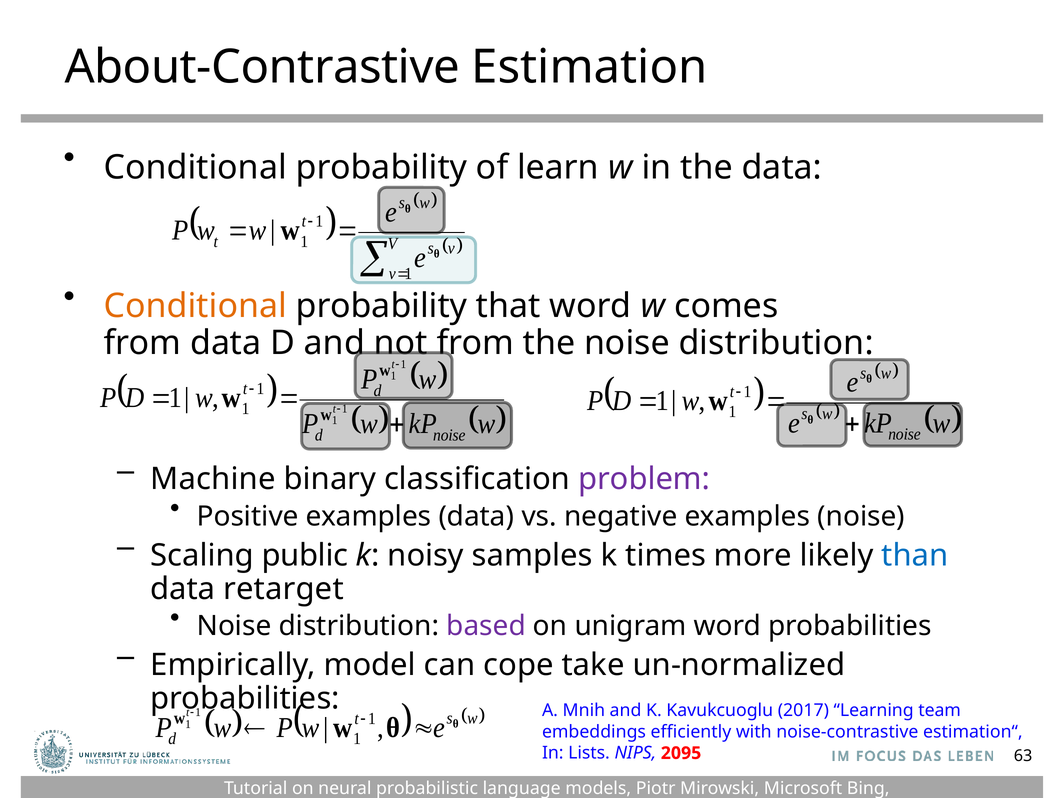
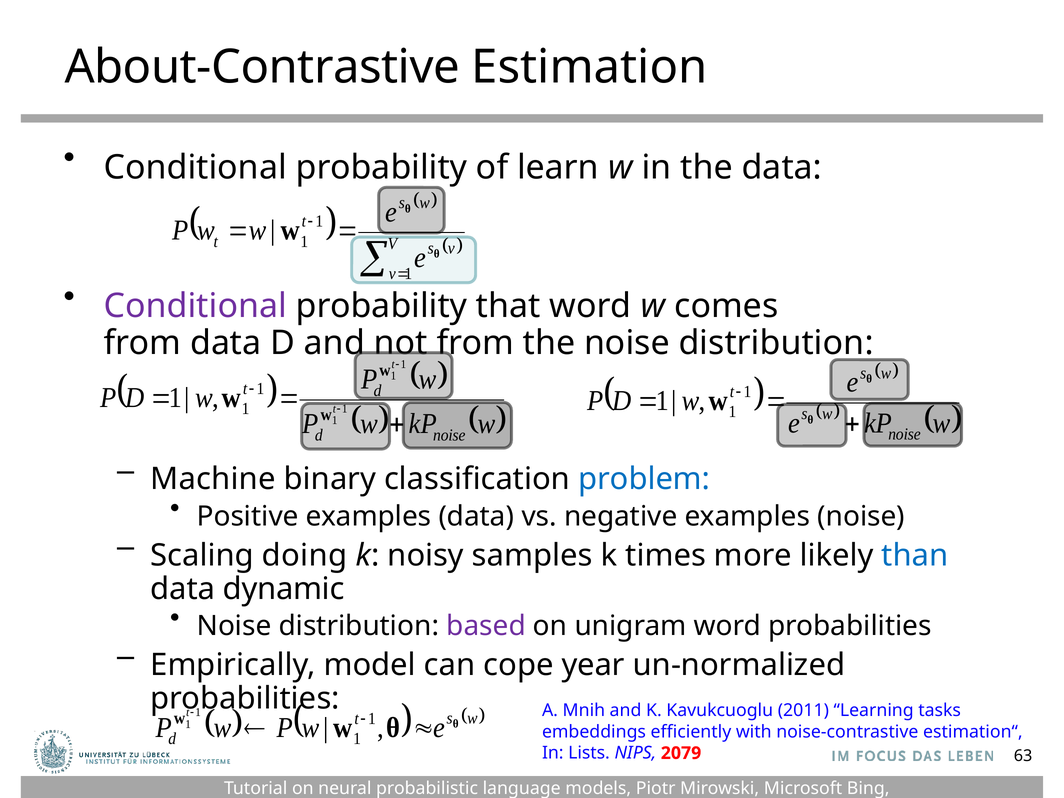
Conditional at (195, 306) colour: orange -> purple
problem colour: purple -> blue
public: public -> doing
retarget: retarget -> dynamic
take: take -> year
2017: 2017 -> 2011
team: team -> tasks
2095: 2095 -> 2079
